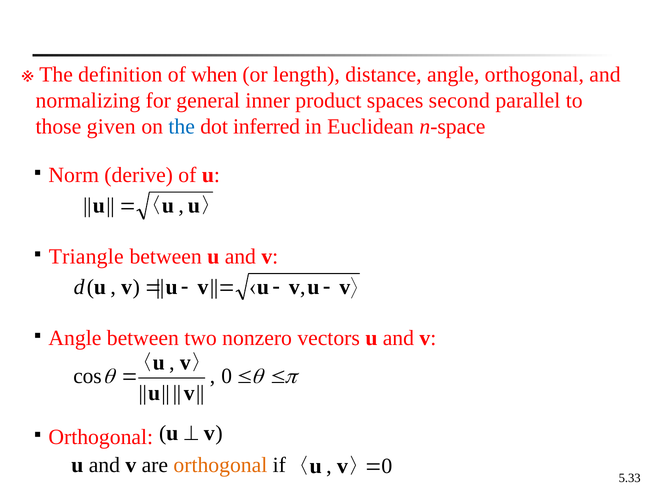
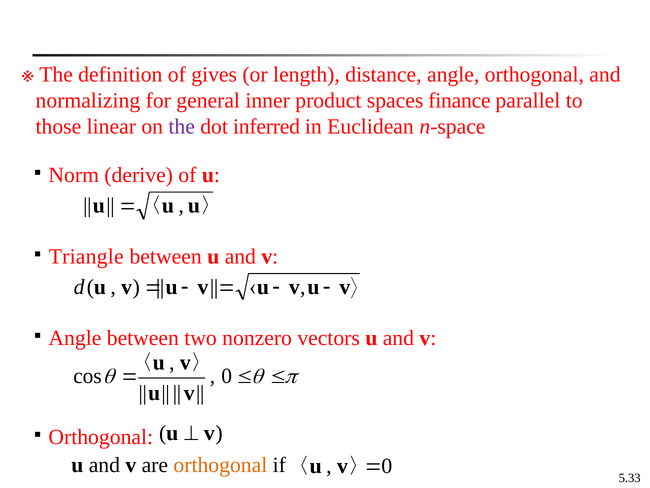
when: when -> gives
second: second -> finance
given: given -> linear
the at (182, 127) colour: blue -> purple
